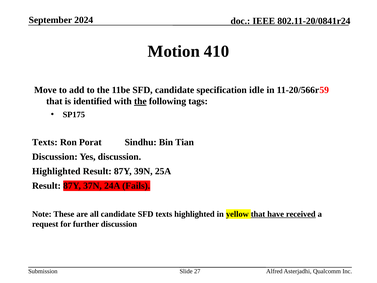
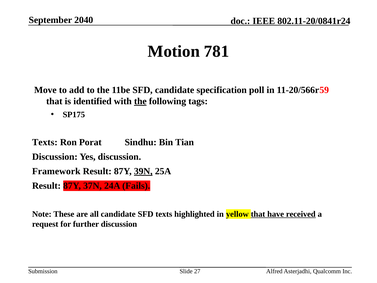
2024: 2024 -> 2040
410: 410 -> 781
idle: idle -> poll
Highlighted at (56, 171): Highlighted -> Framework
39N underline: none -> present
